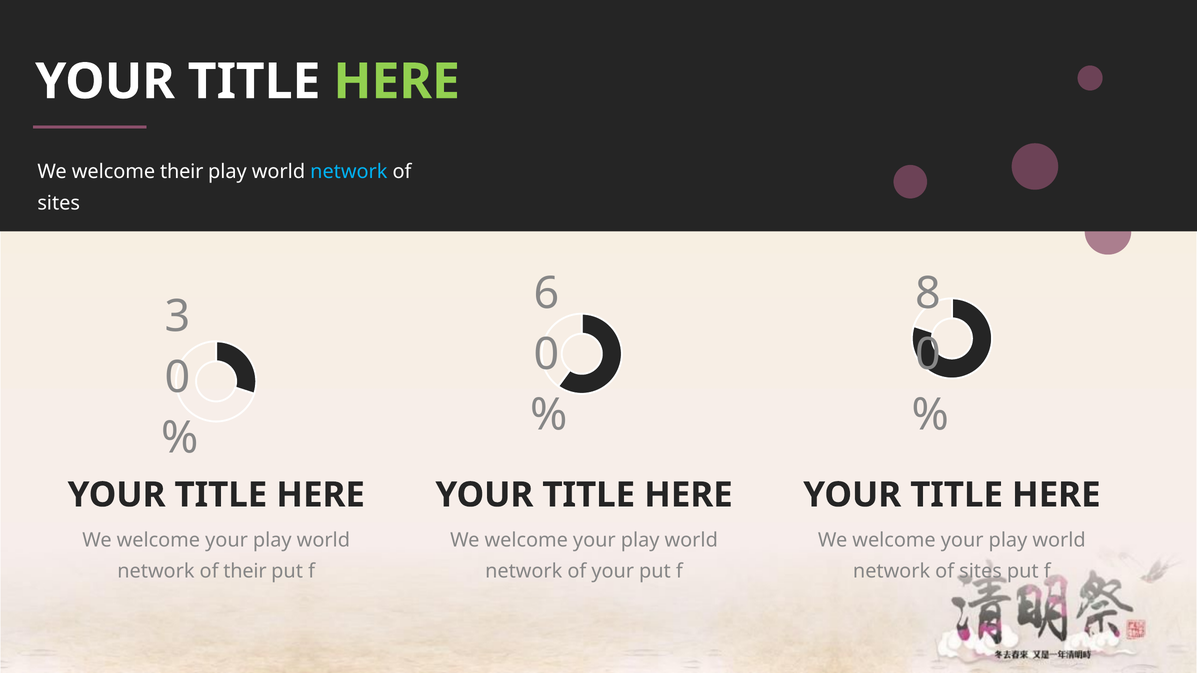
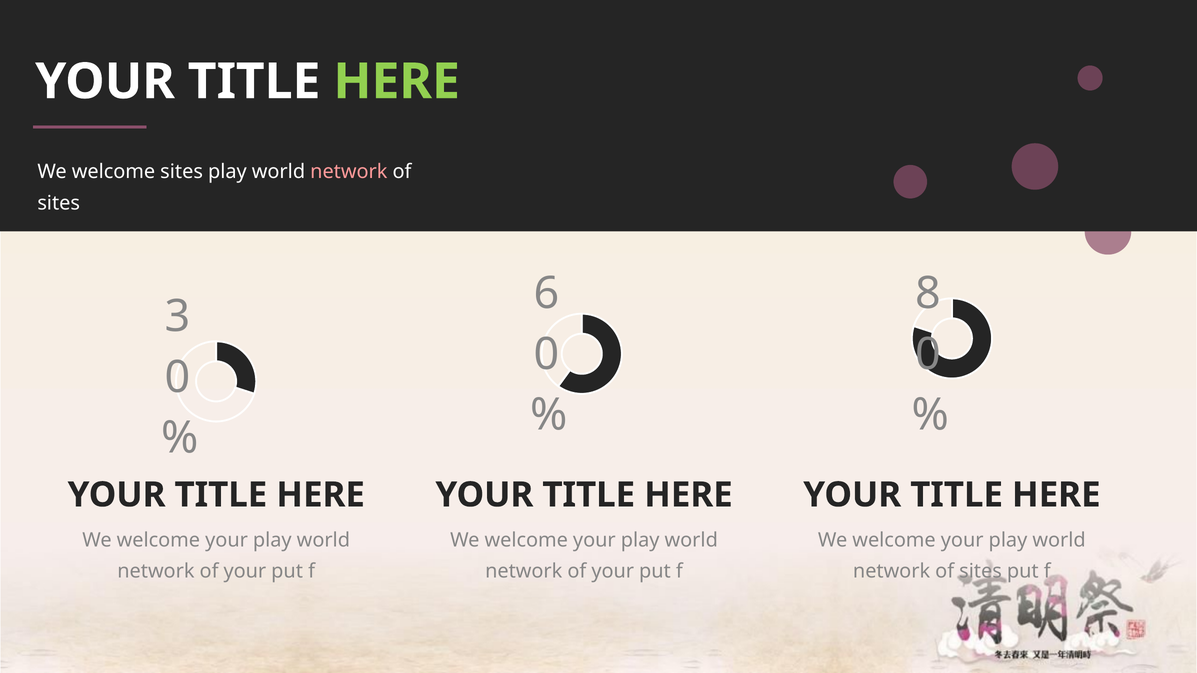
welcome their: their -> sites
network at (349, 172) colour: light blue -> pink
their at (245, 572): their -> your
